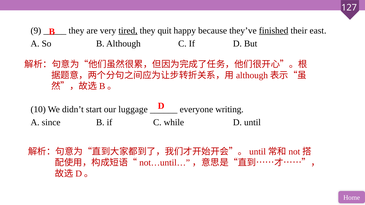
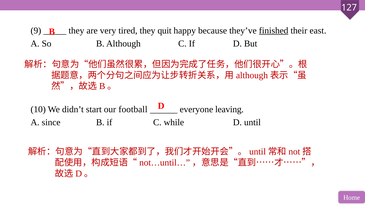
tired underline: present -> none
luggage: luggage -> football
writing: writing -> leaving
